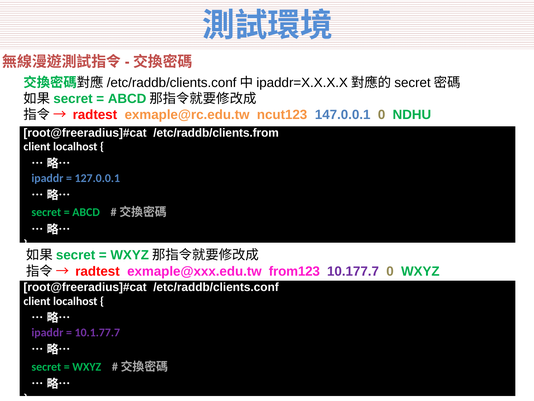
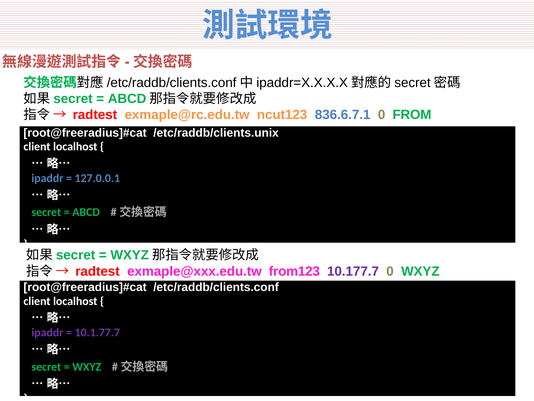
147.0.0.1: 147.0.0.1 -> 836.6.7.1
NDHU: NDHU -> FROM
/etc/raddb/clients.from: /etc/raddb/clients.from -> /etc/raddb/clients.unix
